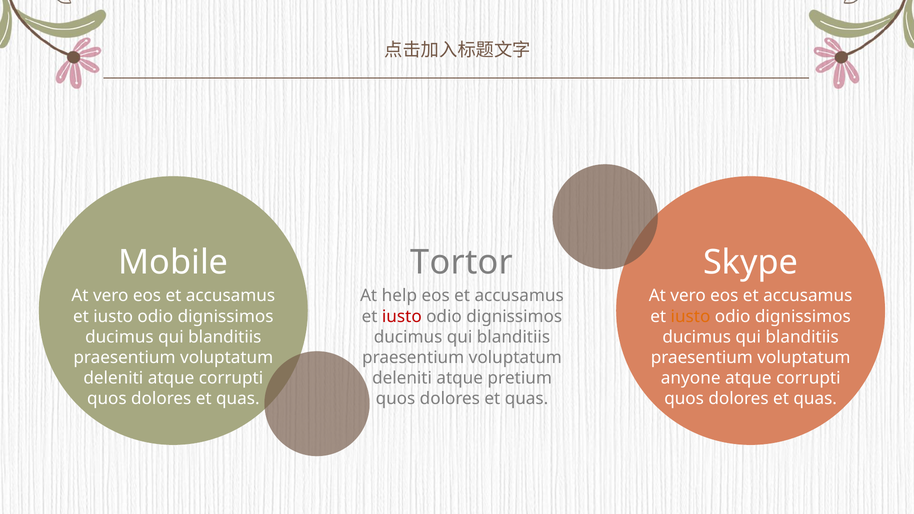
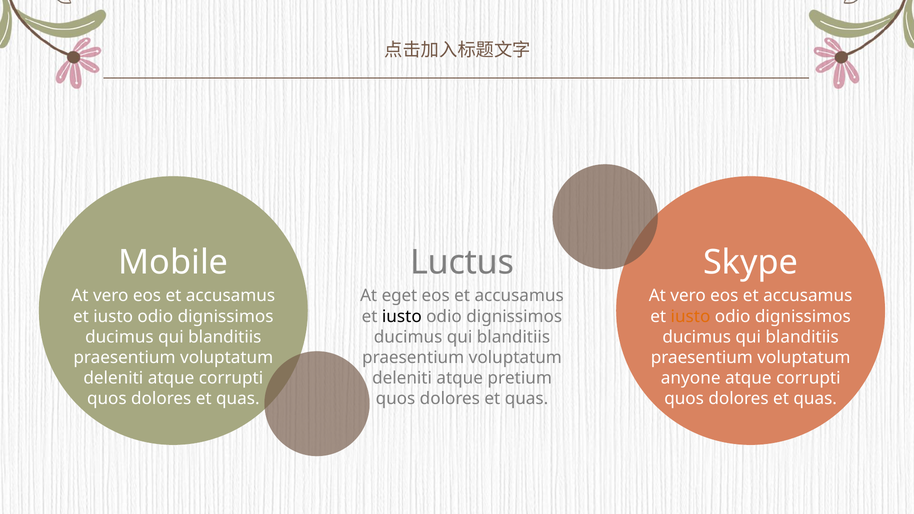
Tortor: Tortor -> Luctus
help: help -> eget
iusto at (402, 317) colour: red -> black
